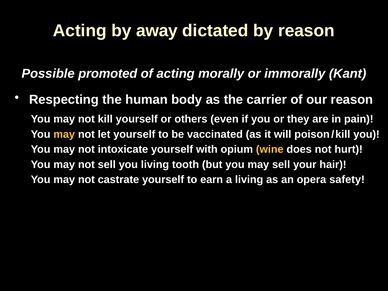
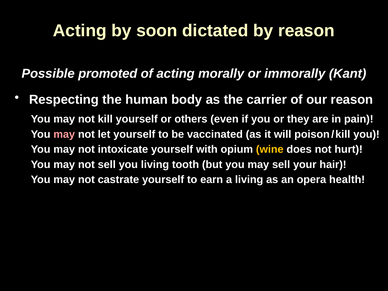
away: away -> soon
may at (64, 134) colour: yellow -> pink
safety: safety -> health
